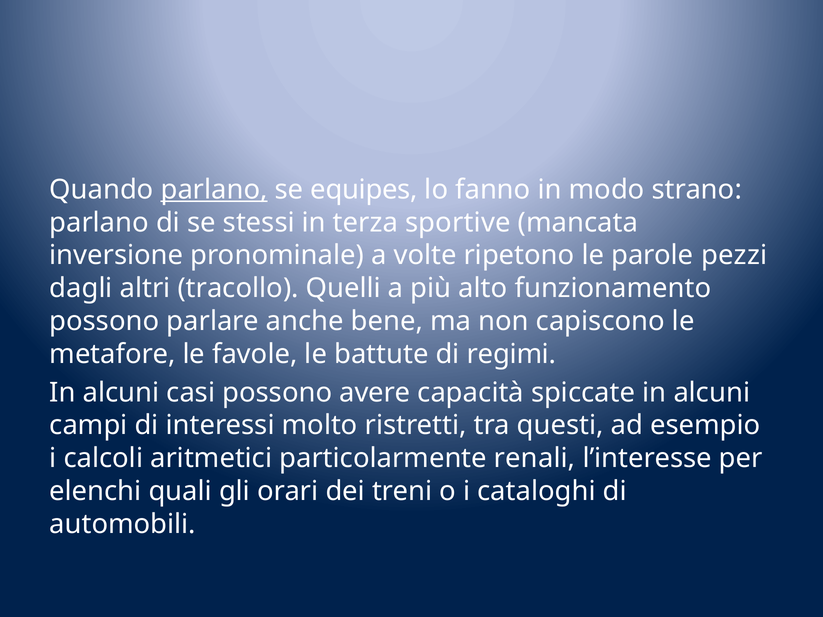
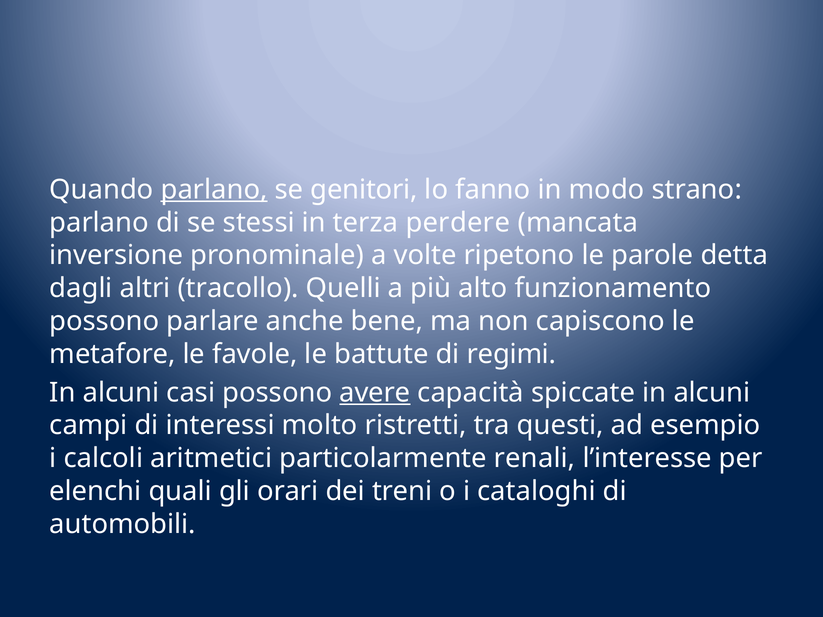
equipes: equipes -> genitori
sportive: sportive -> perdere
pezzi: pezzi -> detta
avere underline: none -> present
